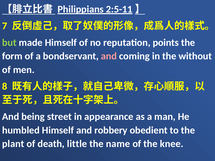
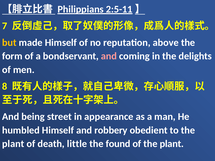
but colour: light green -> yellow
points: points -> above
without: without -> delights
name: name -> found
of the knee: knee -> plant
